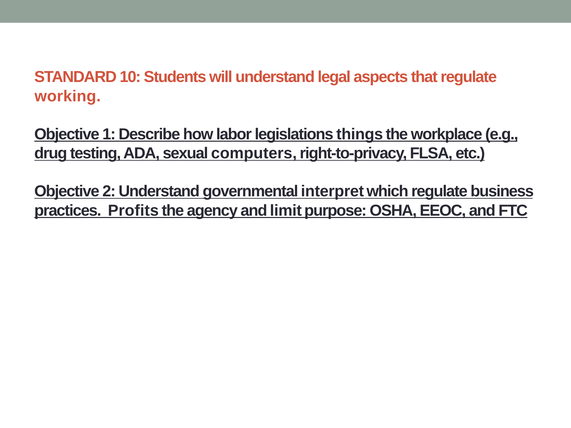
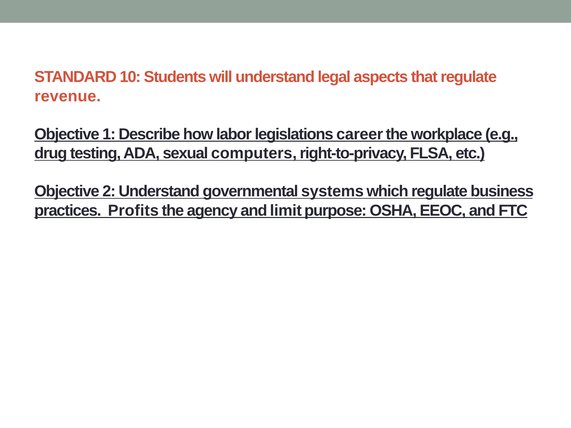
working: working -> revenue
things: things -> career
interpret: interpret -> systems
